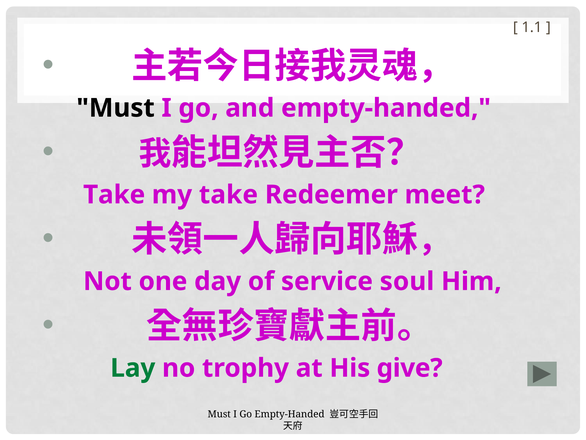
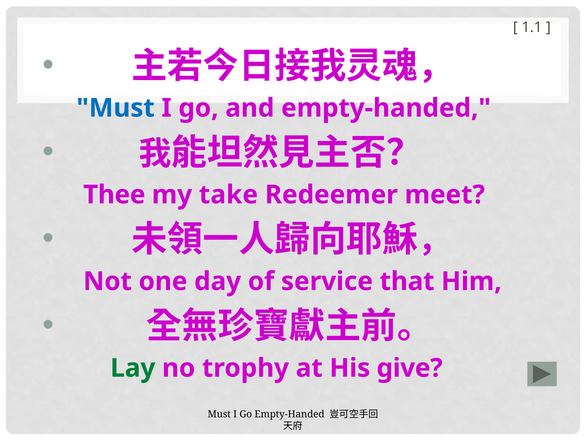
Must at (116, 108) colour: black -> blue
Take at (114, 195): Take -> Thee
soul: soul -> that
